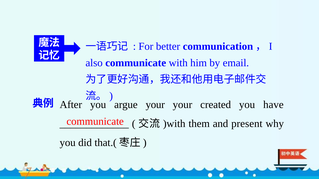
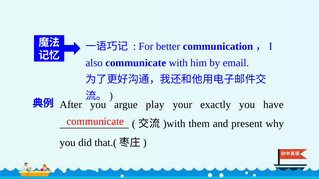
argue your: your -> play
created: created -> exactly
